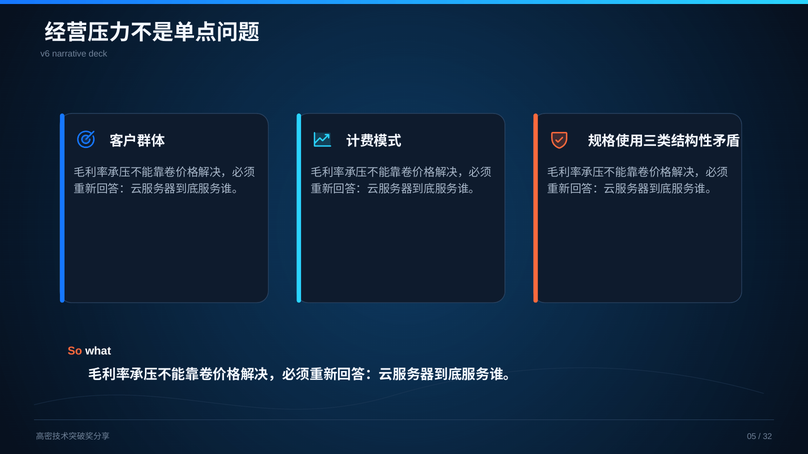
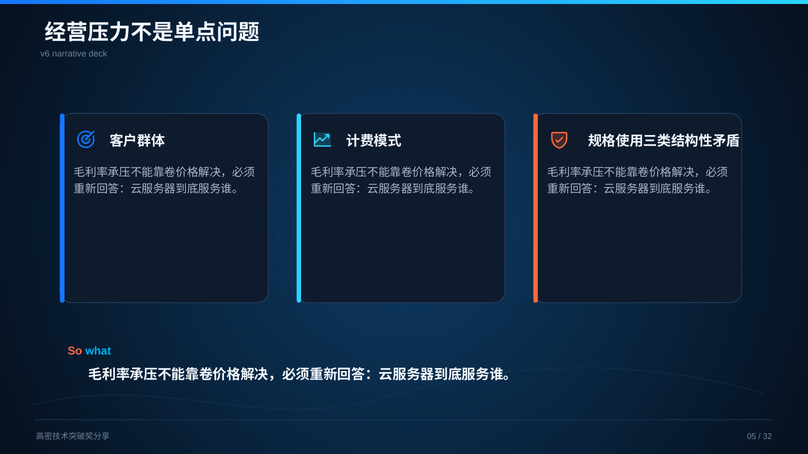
what colour: white -> light blue
